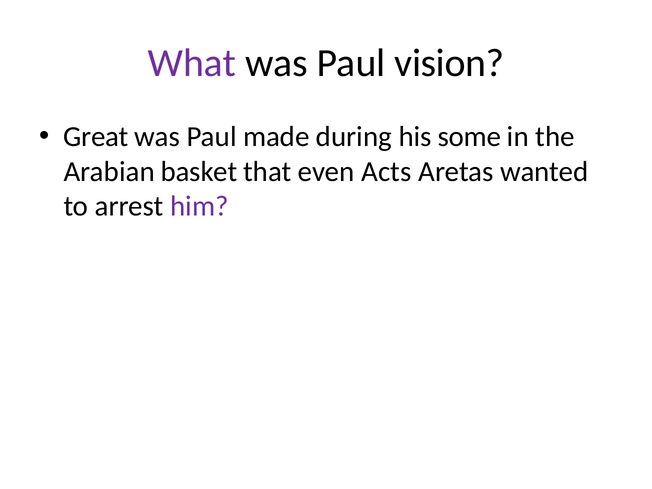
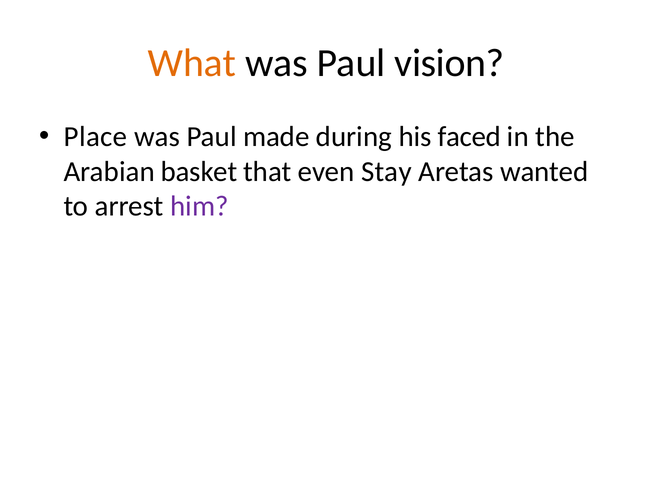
What colour: purple -> orange
Great: Great -> Place
some: some -> faced
Acts: Acts -> Stay
